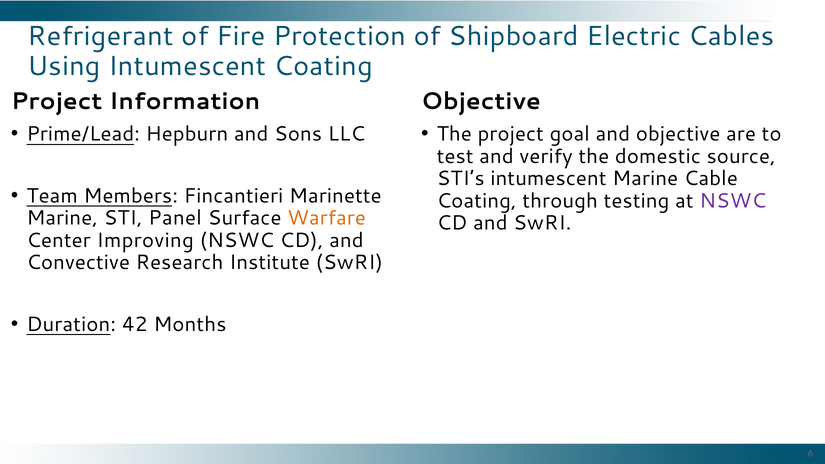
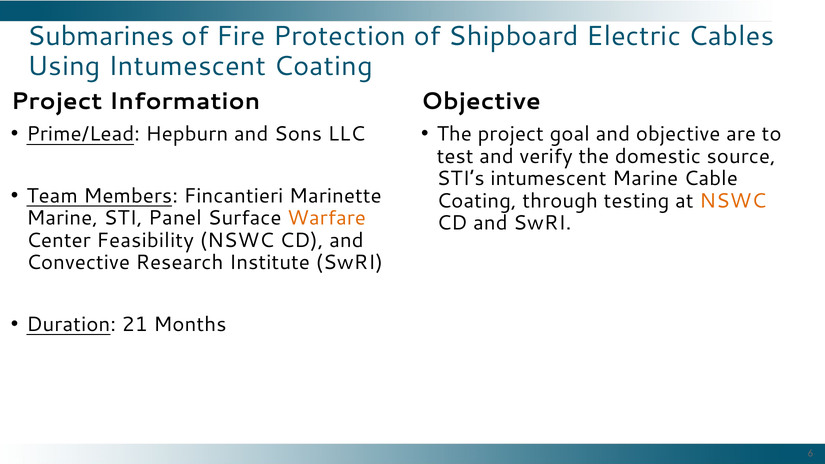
Refrigerant: Refrigerant -> Submarines
NSWC at (733, 201) colour: purple -> orange
Improving: Improving -> Feasibility
42: 42 -> 21
